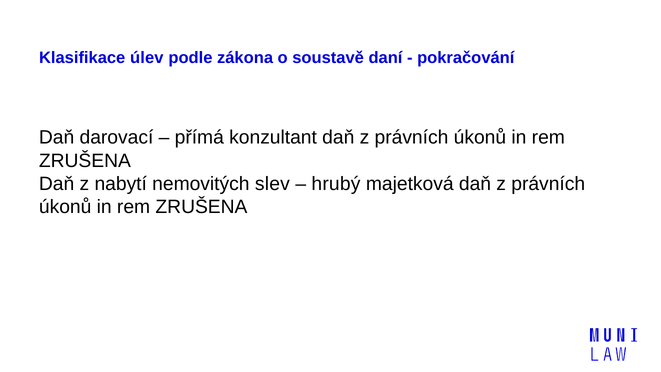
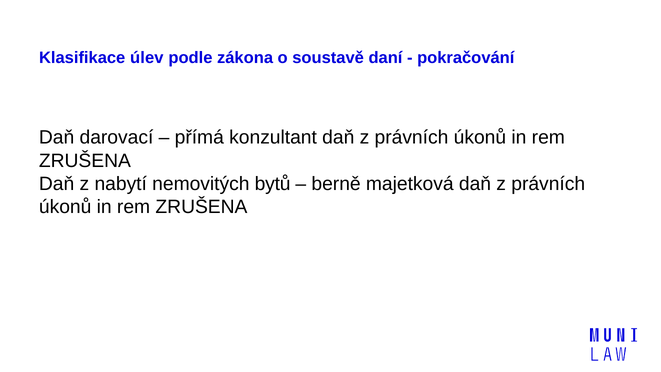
slev: slev -> bytů
hrubý: hrubý -> berně
